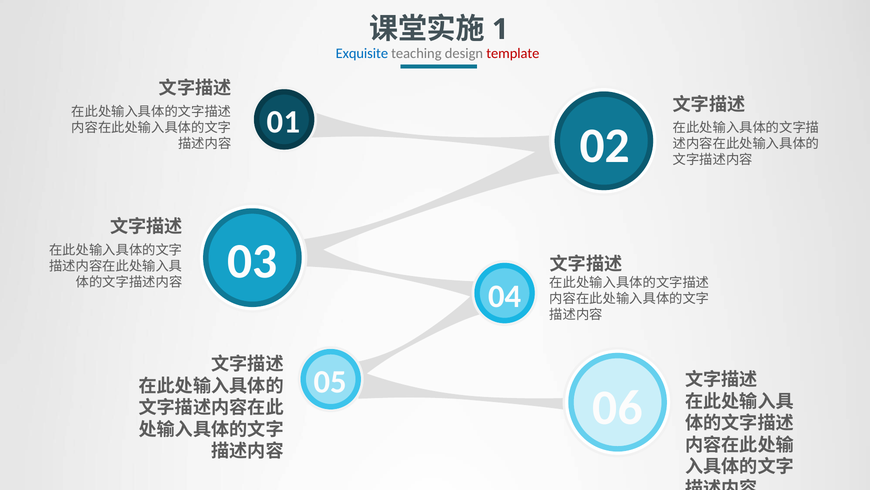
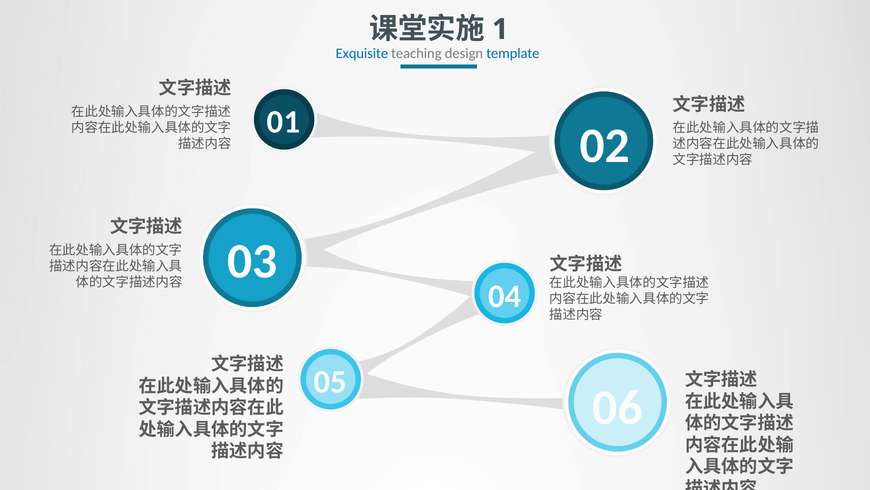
template colour: red -> blue
